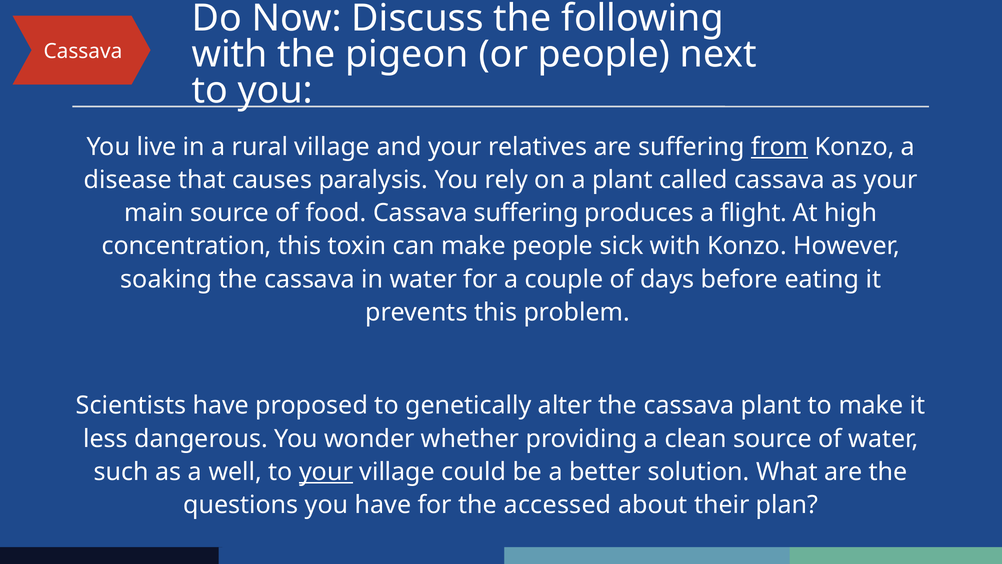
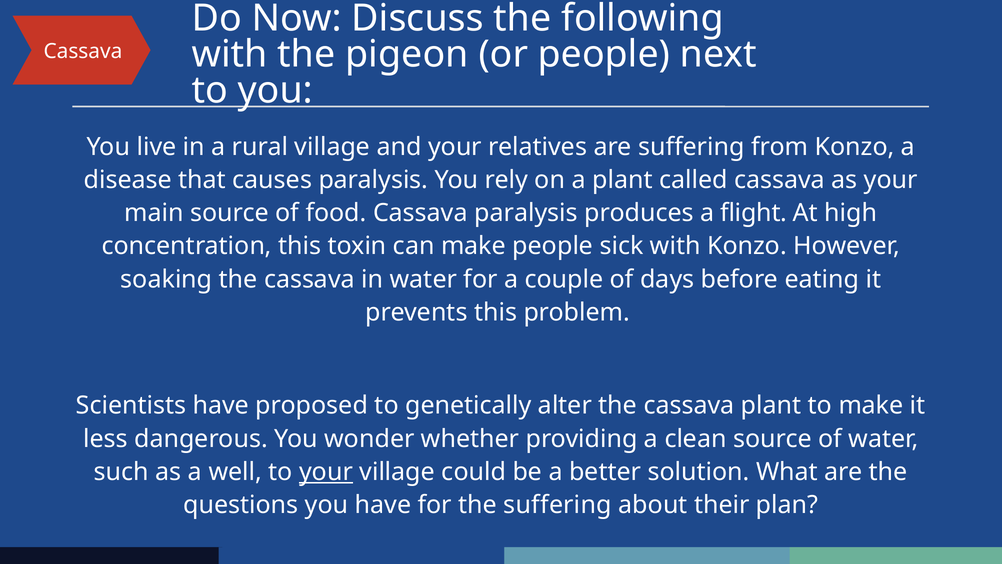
from underline: present -> none
Cassava suffering: suffering -> paralysis
the accessed: accessed -> suffering
